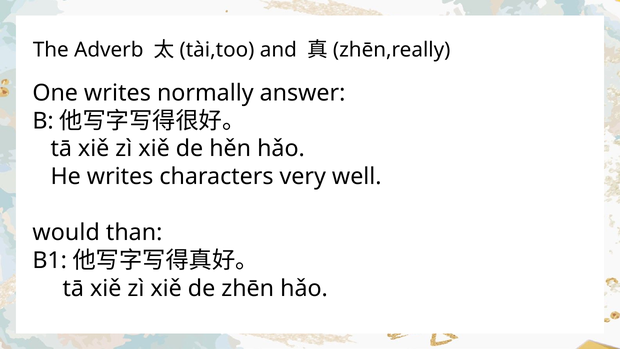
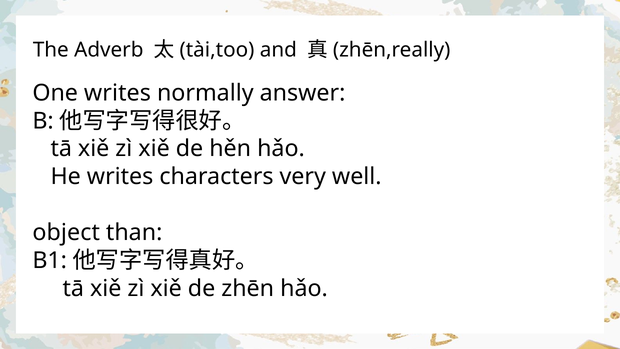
would: would -> object
